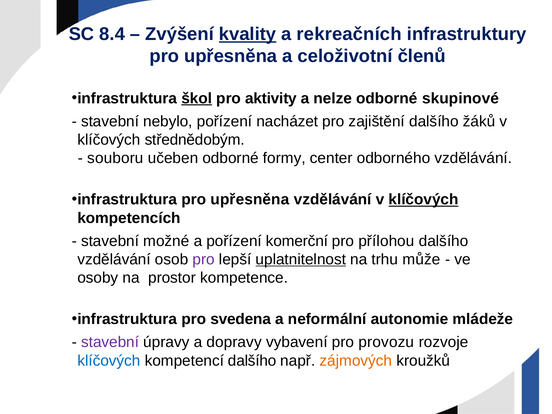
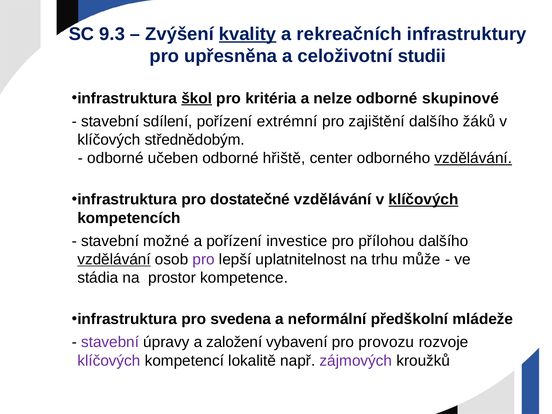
8.4: 8.4 -> 9.3
členů: členů -> studii
aktivity: aktivity -> kritéria
nebylo: nebylo -> sdílení
nacházet: nacházet -> extrémní
souboru at (115, 158): souboru -> odborné
formy: formy -> hřiště
vzdělávání at (473, 158) underline: none -> present
infrastruktura pro upřesněna: upřesněna -> dostatečné
komerční: komerční -> investice
vzdělávání at (114, 259) underline: none -> present
uplatnitelnost underline: present -> none
osoby: osoby -> stádia
autonomie: autonomie -> předškolní
dopravy: dopravy -> založení
klíčových at (109, 361) colour: blue -> purple
kompetencí dalšího: dalšího -> lokalitě
zájmových colour: orange -> purple
